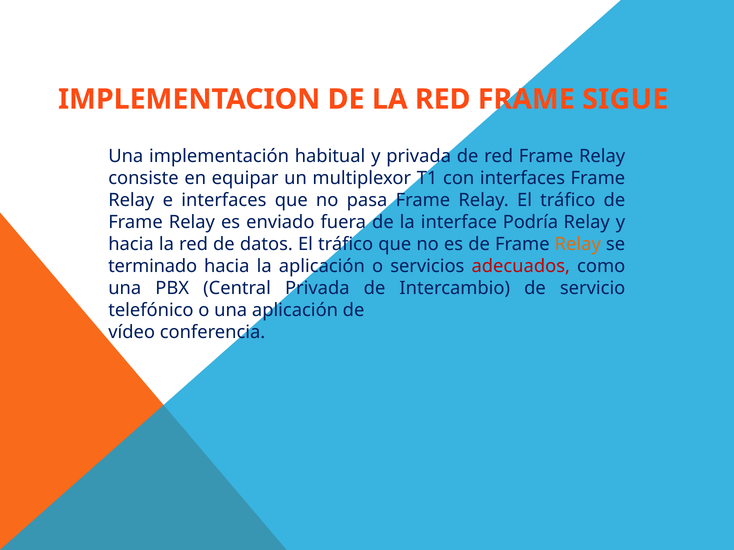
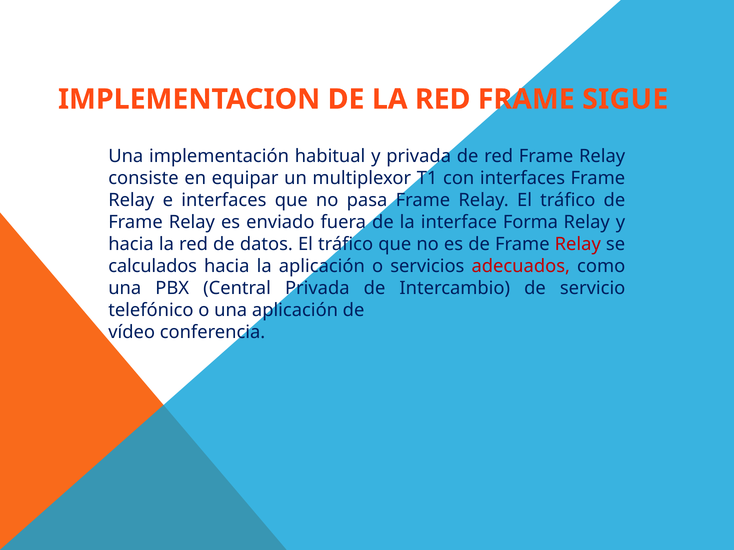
Podría: Podría -> Forma
Relay at (578, 244) colour: orange -> red
terminado: terminado -> calculados
